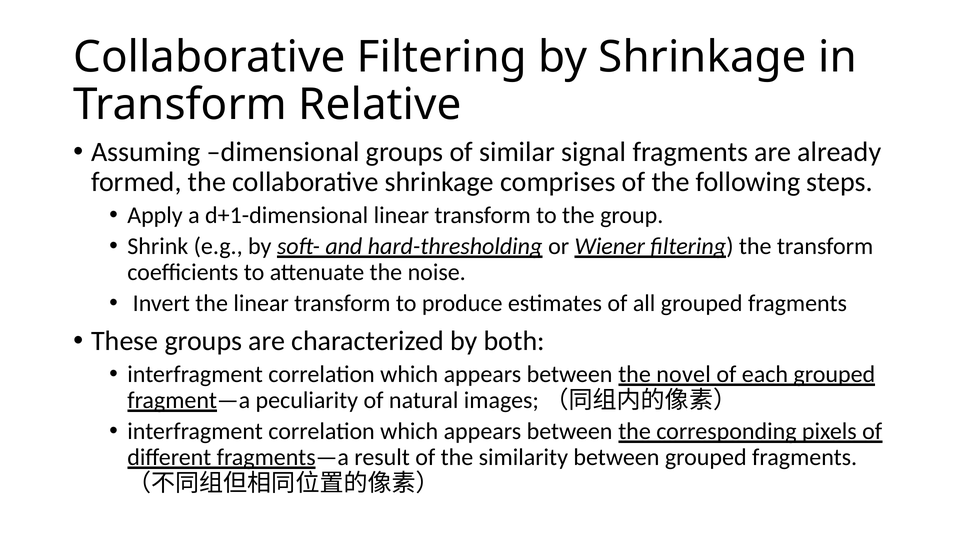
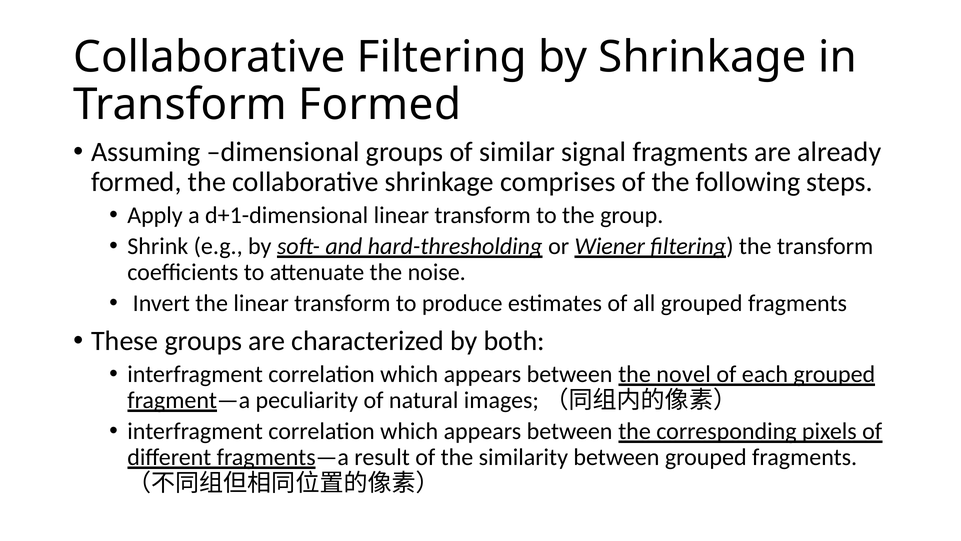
Transform Relative: Relative -> Formed
